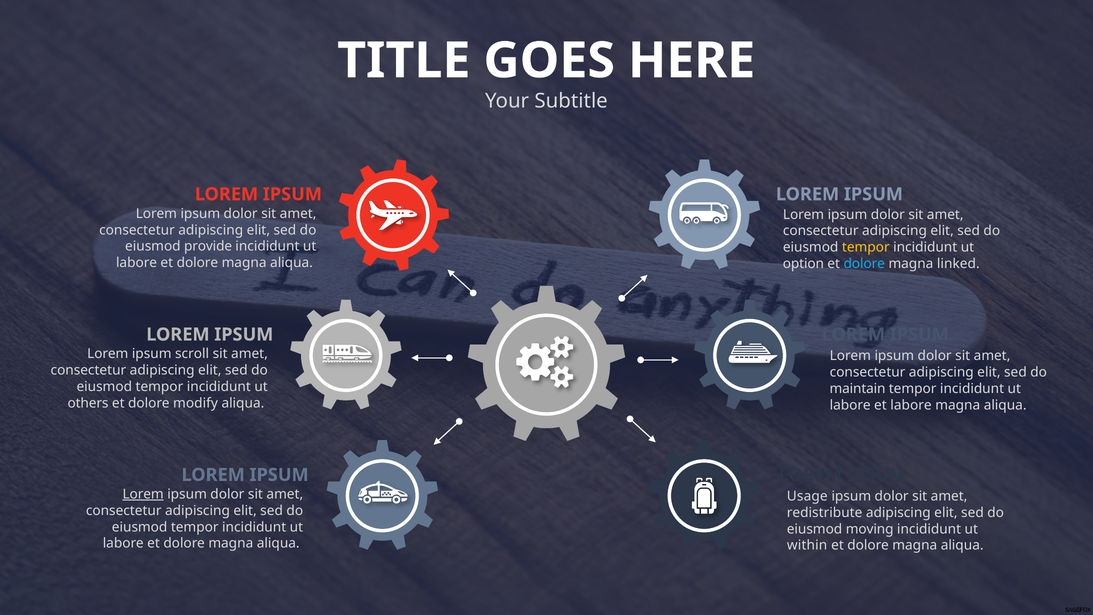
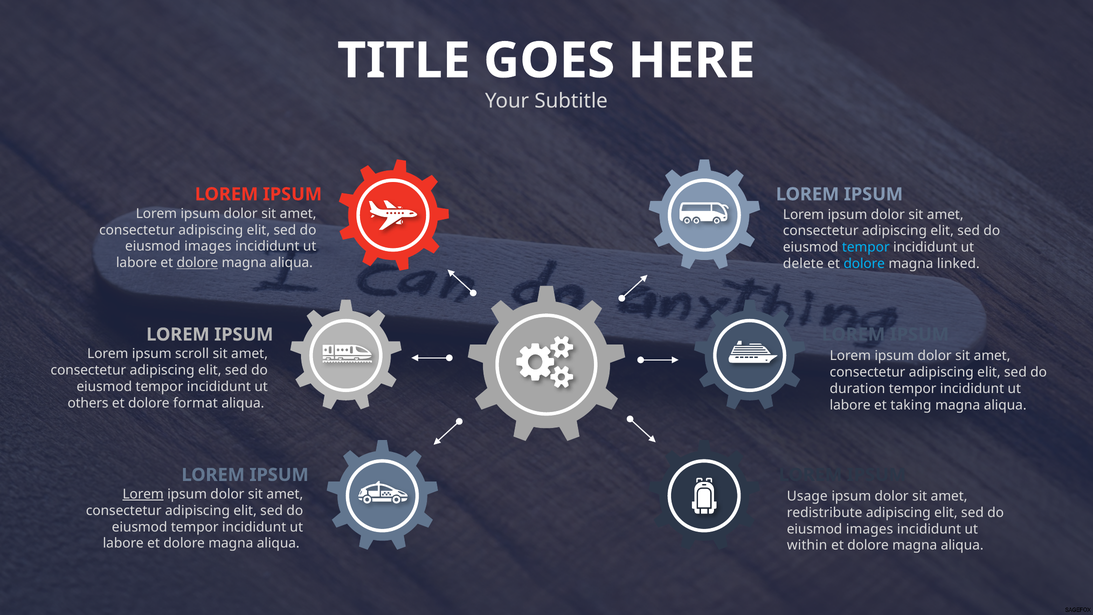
provide at (208, 246): provide -> images
tempor at (866, 247) colour: yellow -> light blue
dolore at (197, 263) underline: none -> present
option: option -> delete
maintain: maintain -> duration
modify: modify -> format
et labore: labore -> taking
moving at (870, 529): moving -> images
